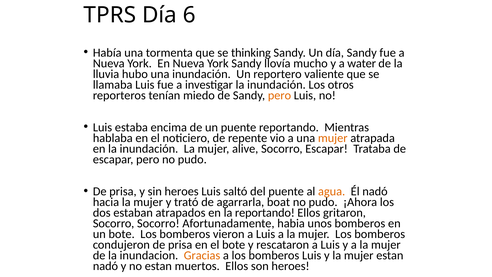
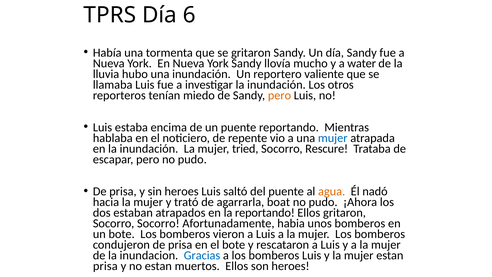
se thinking: thinking -> gritaron
mujer at (333, 138) colour: orange -> blue
alive: alive -> tried
Socorro Escapar: Escapar -> Rescure
Gracias colour: orange -> blue
nadó at (105, 266): nadó -> prisa
